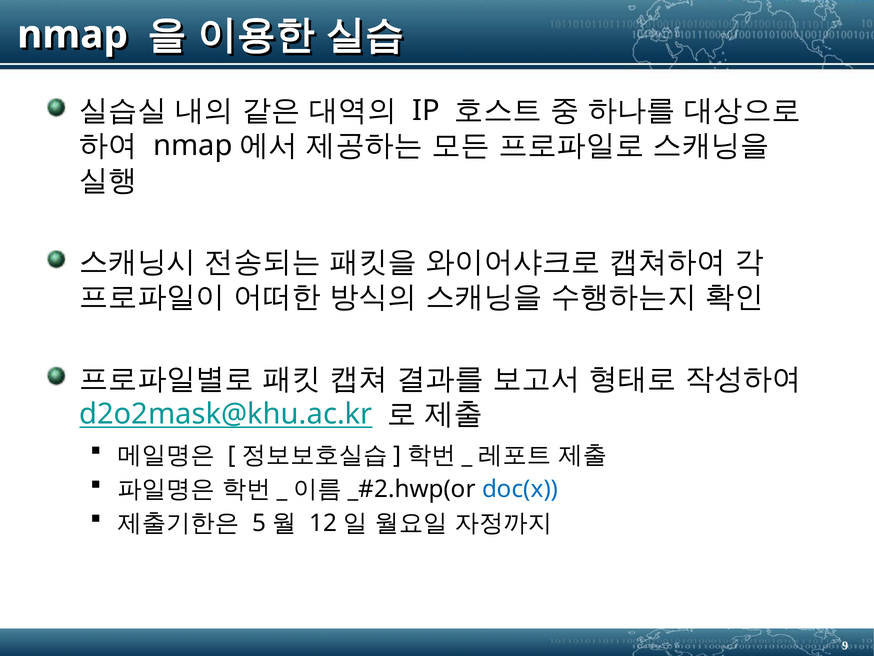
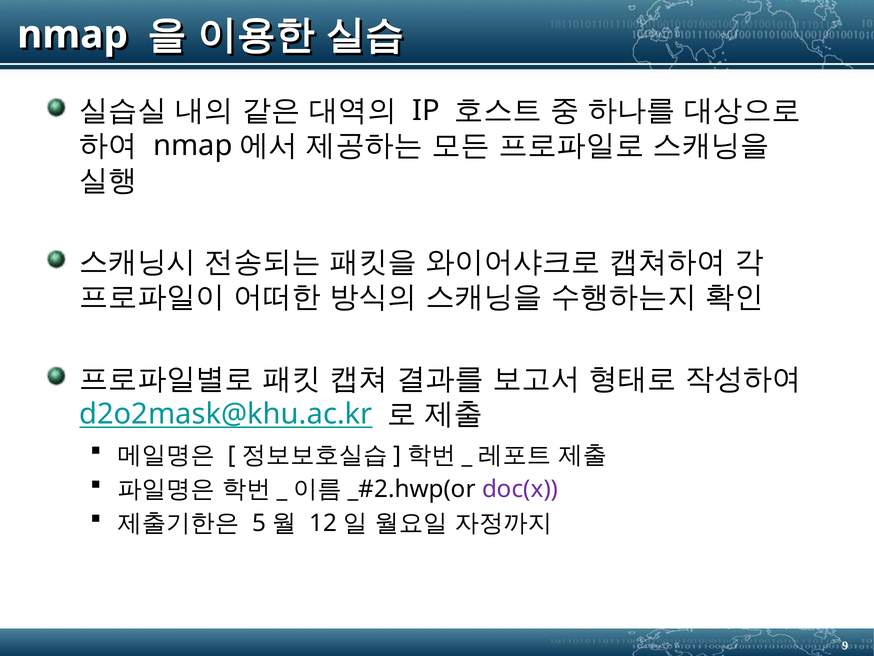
doc(x colour: blue -> purple
